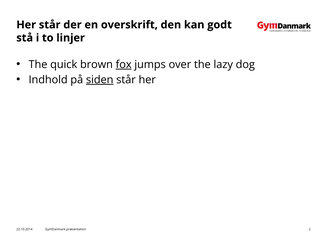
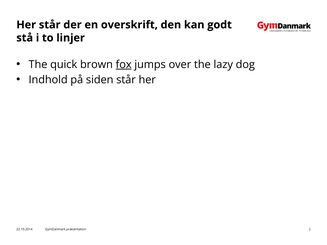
siden underline: present -> none
